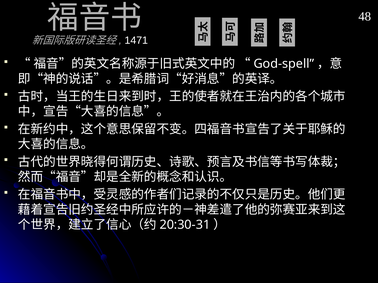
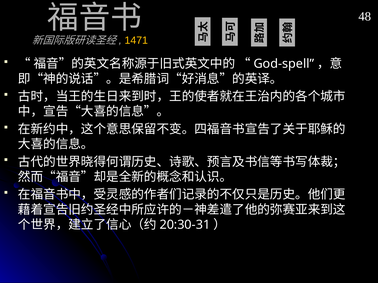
1471 colour: white -> yellow
